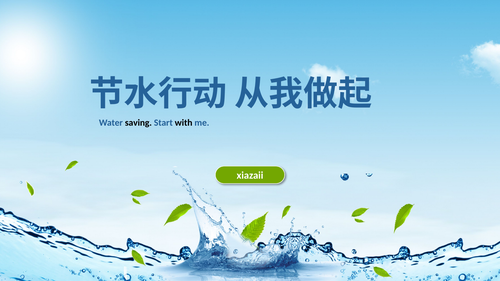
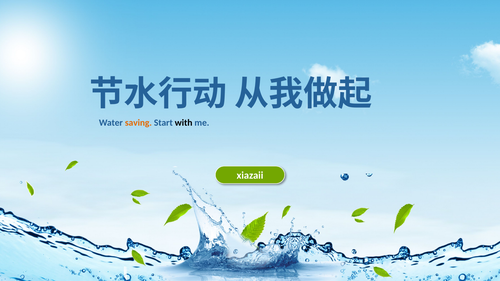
saving colour: black -> orange
